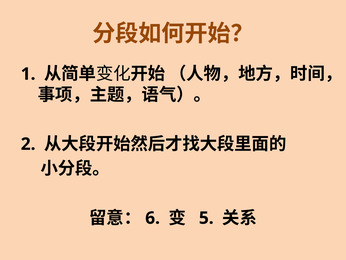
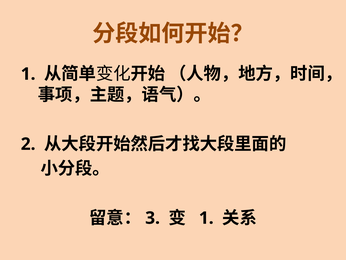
6: 6 -> 3
5 at (206, 218): 5 -> 1
